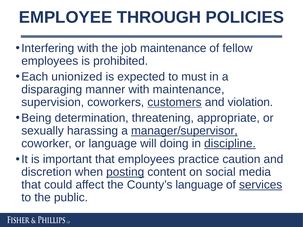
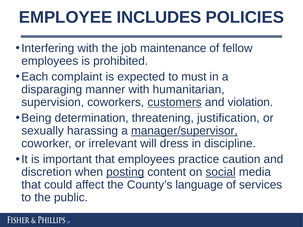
THROUGH: THROUGH -> INCLUDES
unionized: unionized -> complaint
with maintenance: maintenance -> humanitarian
appropriate: appropriate -> justification
or language: language -> irrelevant
doing: doing -> dress
discipline underline: present -> none
social underline: none -> present
services underline: present -> none
